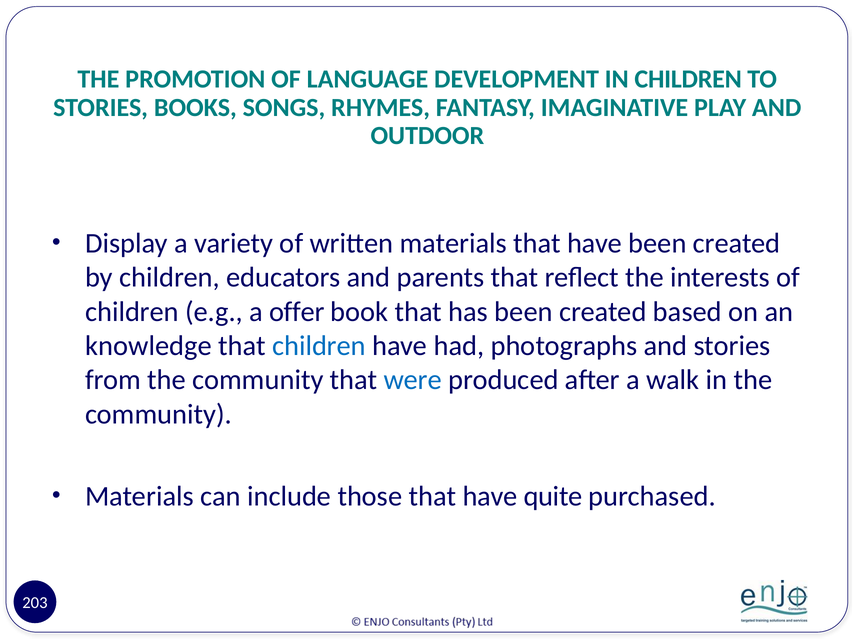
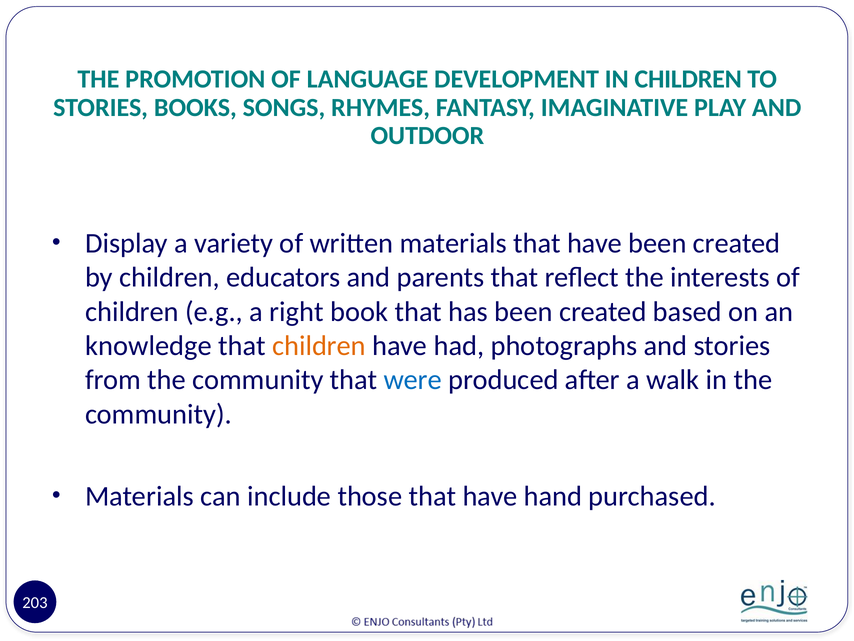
offer: offer -> right
children at (319, 346) colour: blue -> orange
quite: quite -> hand
